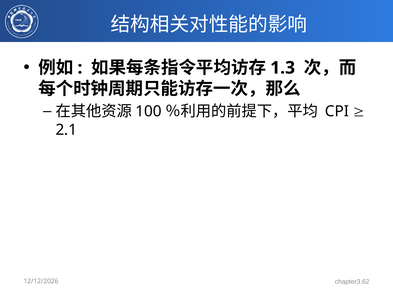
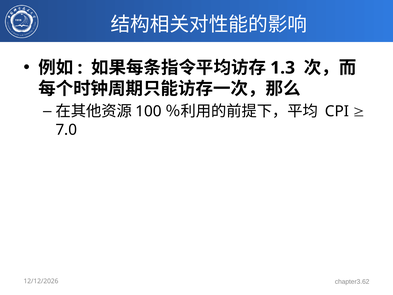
2.1: 2.1 -> 7.0
